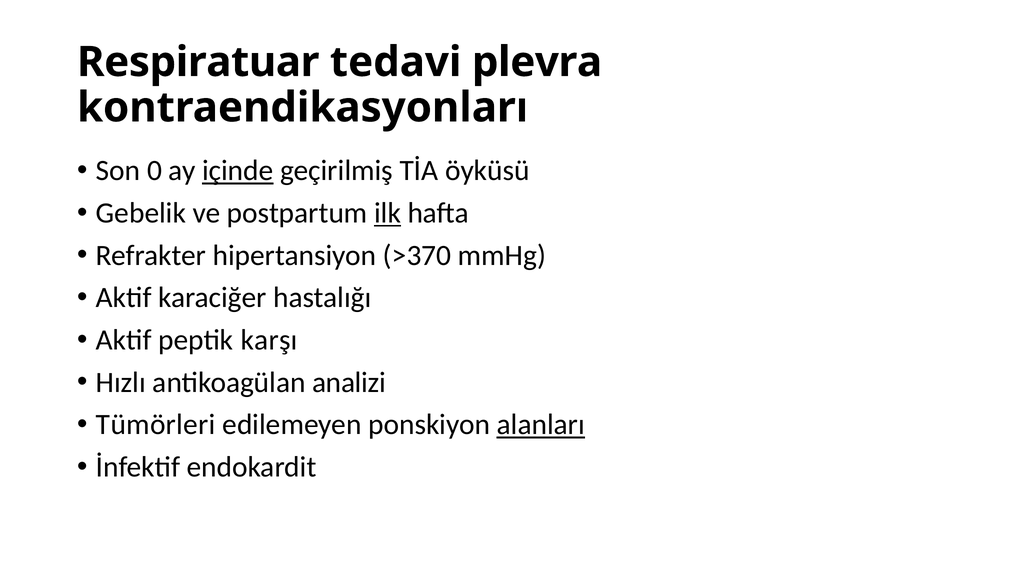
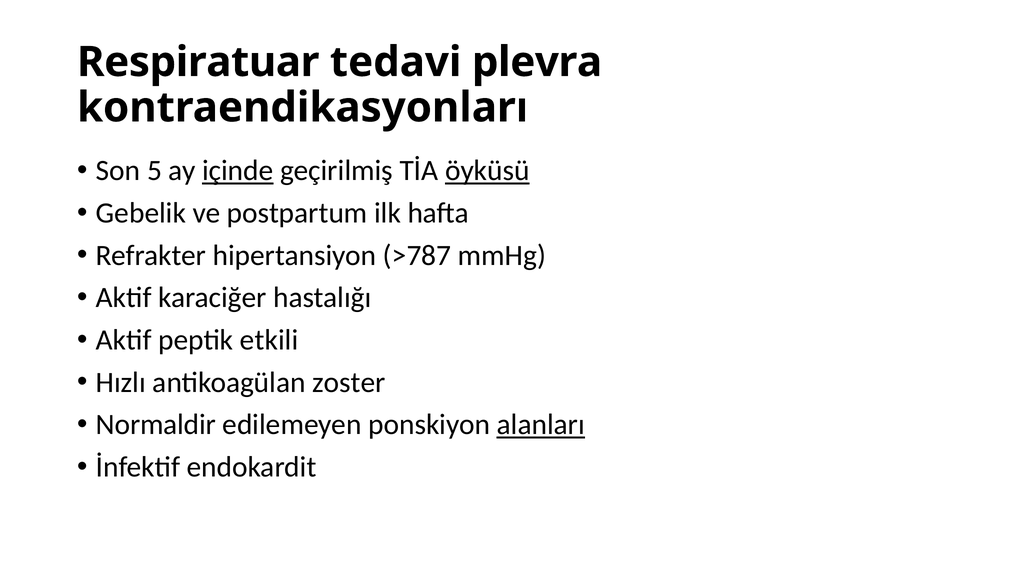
0: 0 -> 5
öyküsü underline: none -> present
ilk underline: present -> none
>370: >370 -> >787
karşı: karşı -> etkili
analizi: analizi -> zoster
Tümörleri: Tümörleri -> Normaldir
